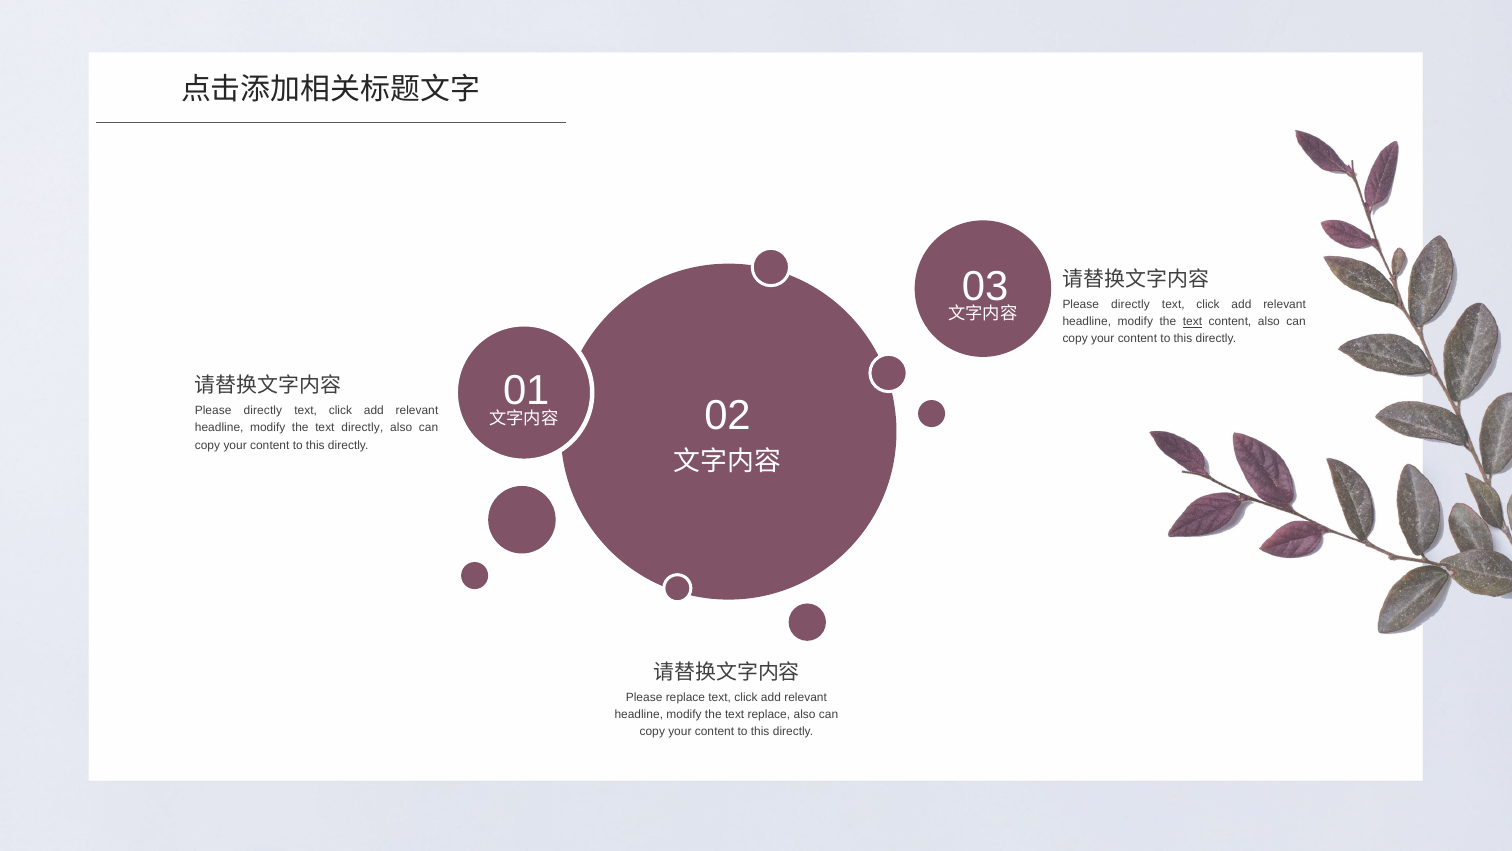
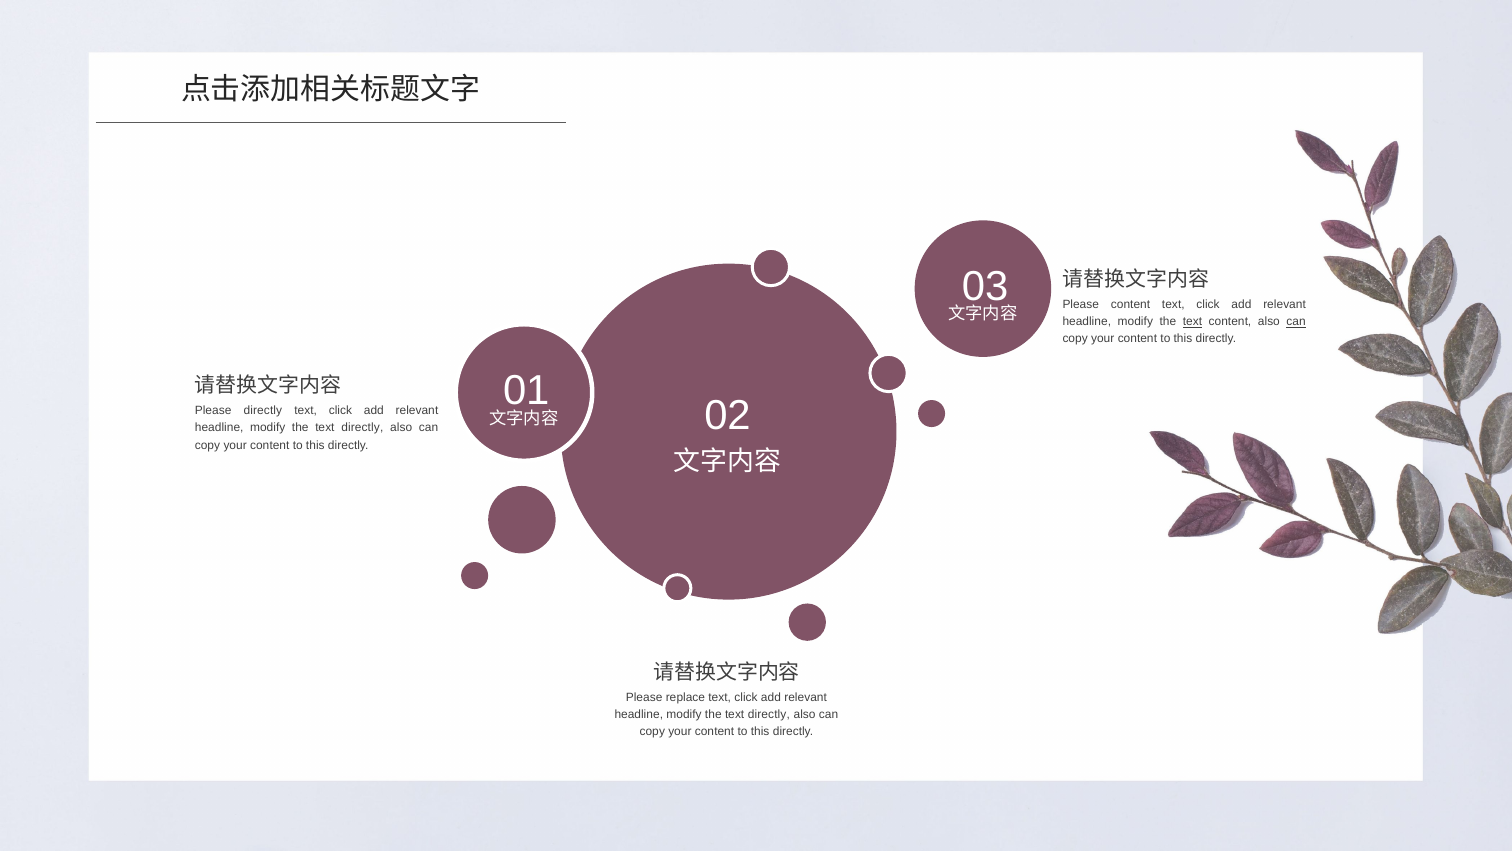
directly at (1130, 304): directly -> content
can at (1296, 322) underline: none -> present
replace at (769, 714): replace -> directly
